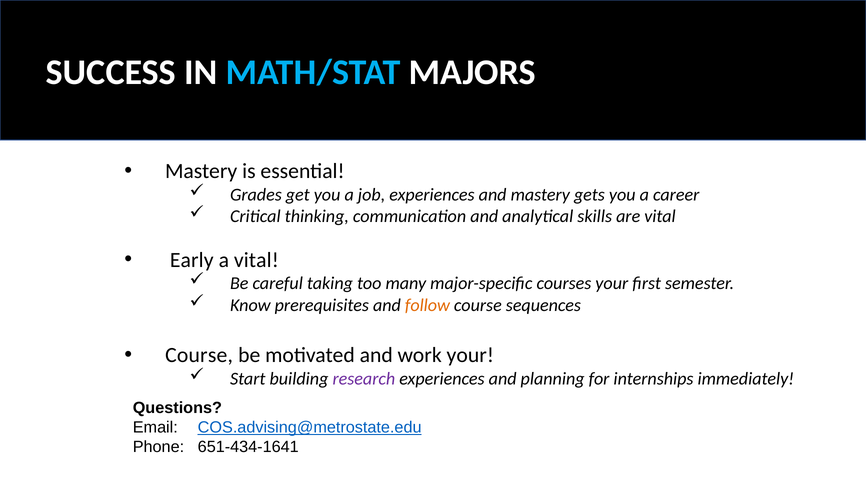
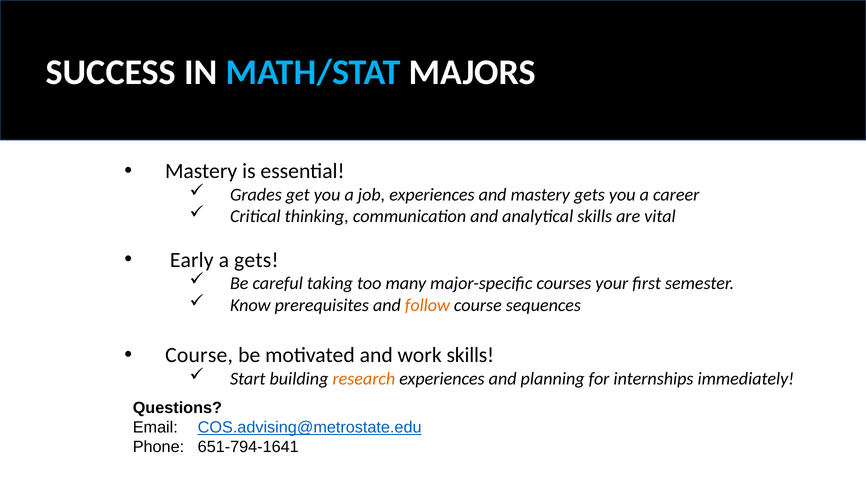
a vital: vital -> gets
work your: your -> skills
research colour: purple -> orange
651-434-1641: 651-434-1641 -> 651-794-1641
